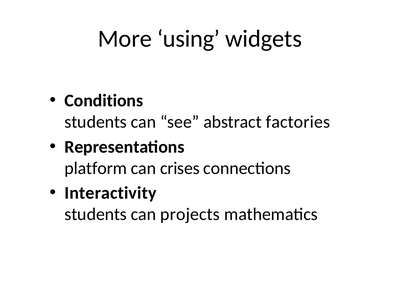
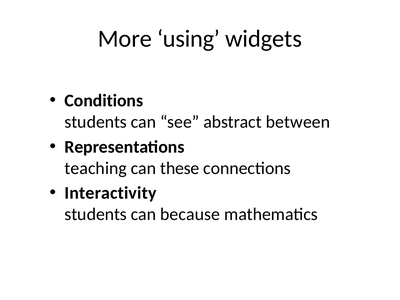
factories: factories -> between
platform: platform -> teaching
crises: crises -> these
projects: projects -> because
